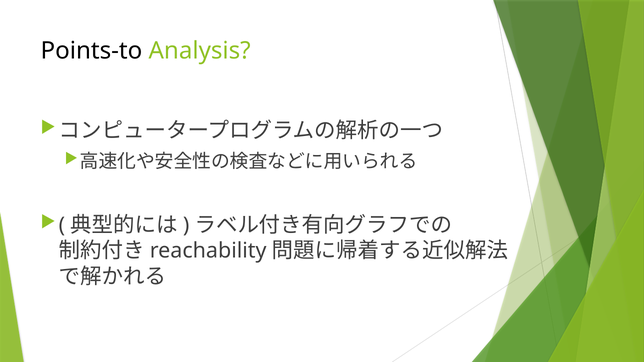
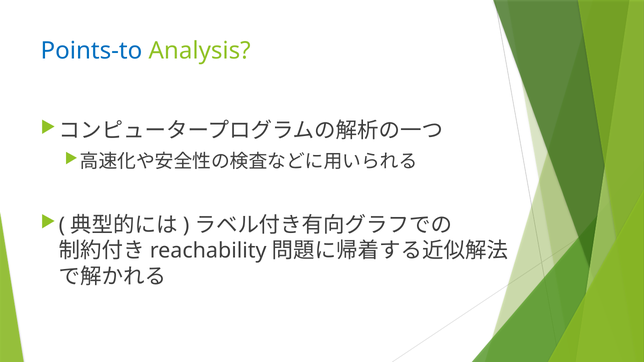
Points-to colour: black -> blue
